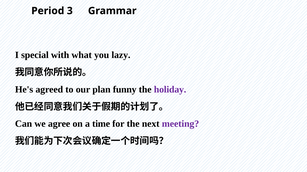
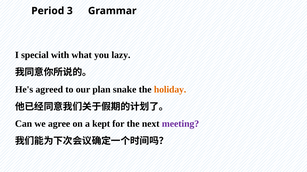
funny: funny -> snake
holiday colour: purple -> orange
time: time -> kept
